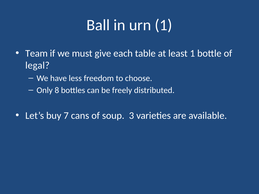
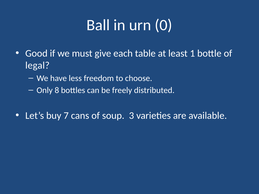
urn 1: 1 -> 0
Team: Team -> Good
